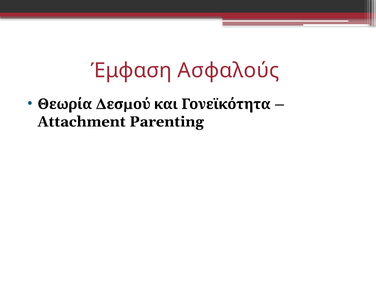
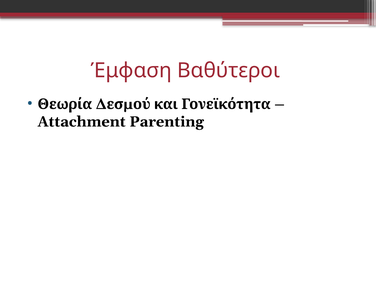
Ασφαλούς: Ασφαλούς -> Βαθύτεροι
